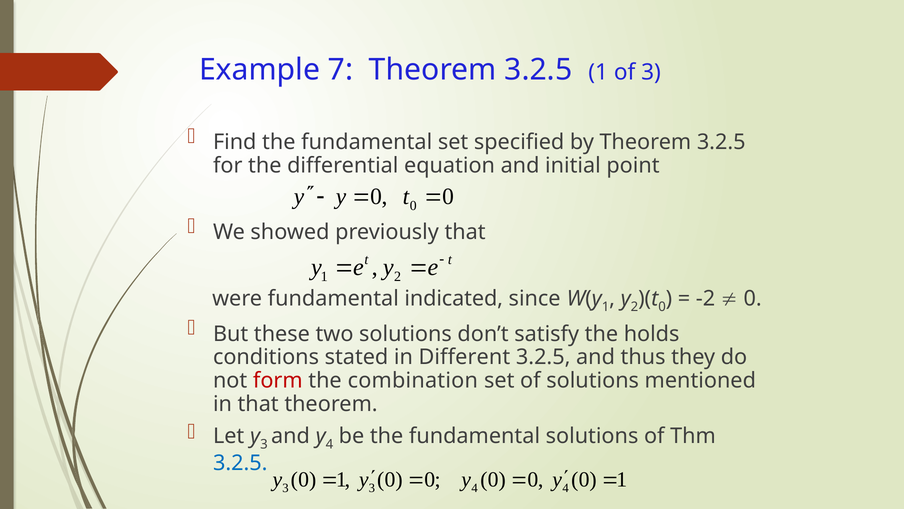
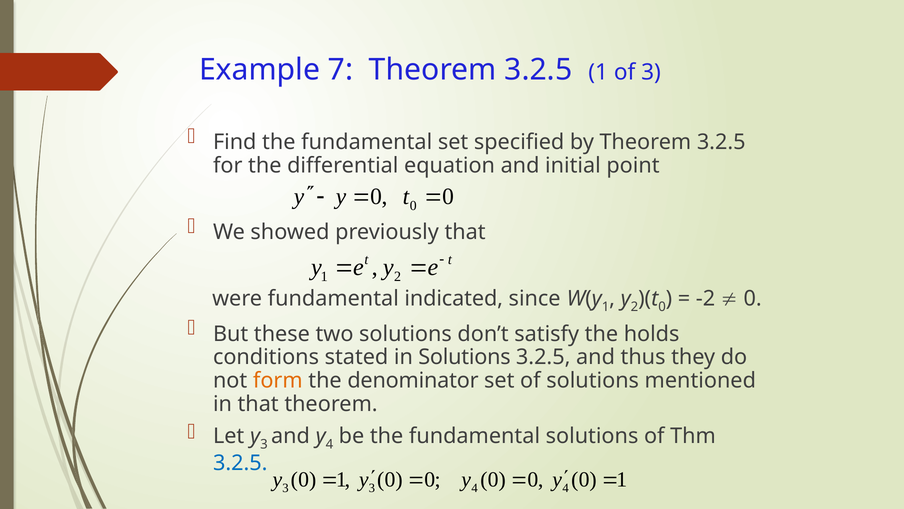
in Different: Different -> Solutions
form colour: red -> orange
combination: combination -> denominator
